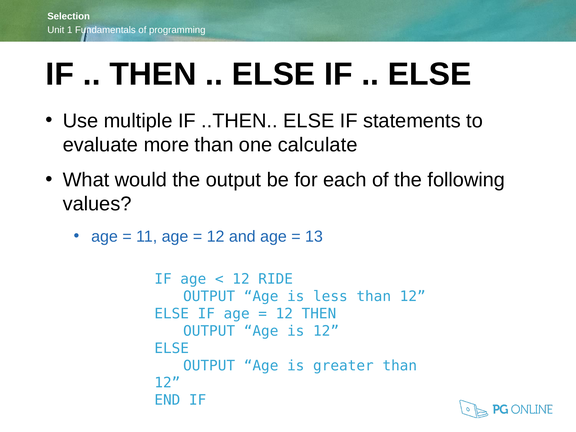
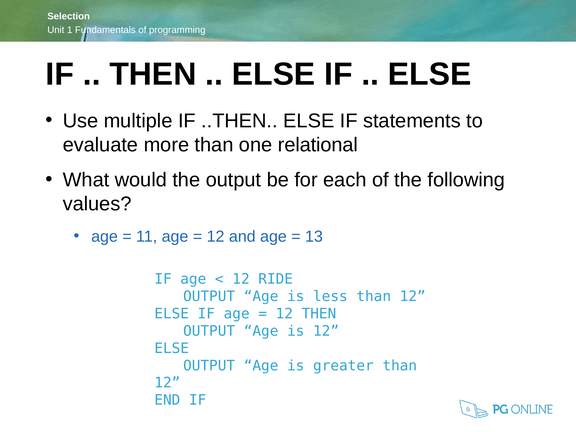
calculate: calculate -> relational
